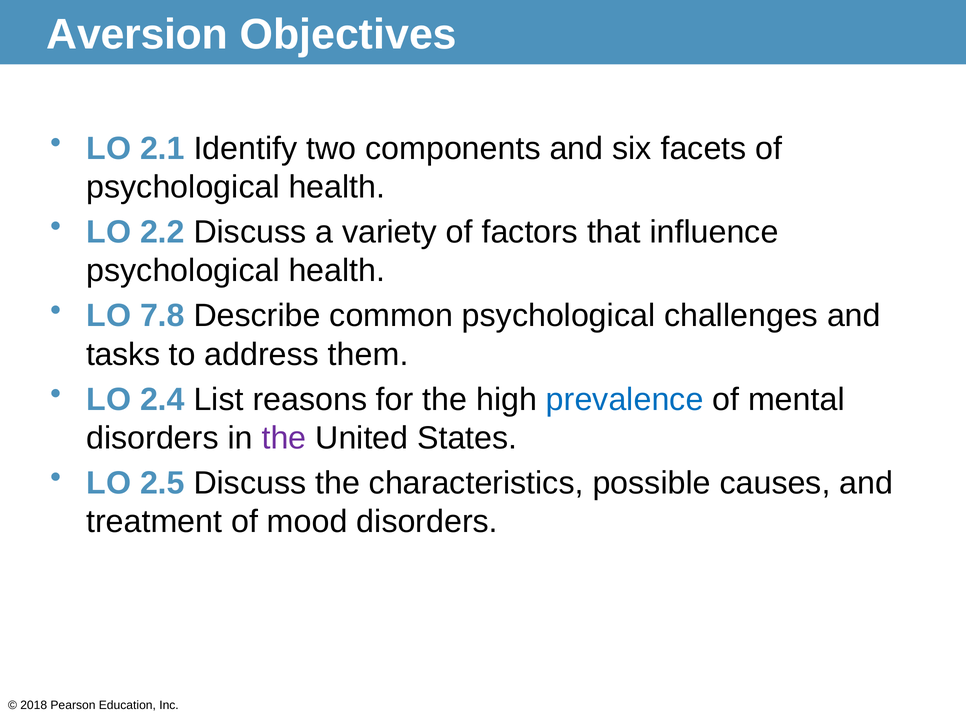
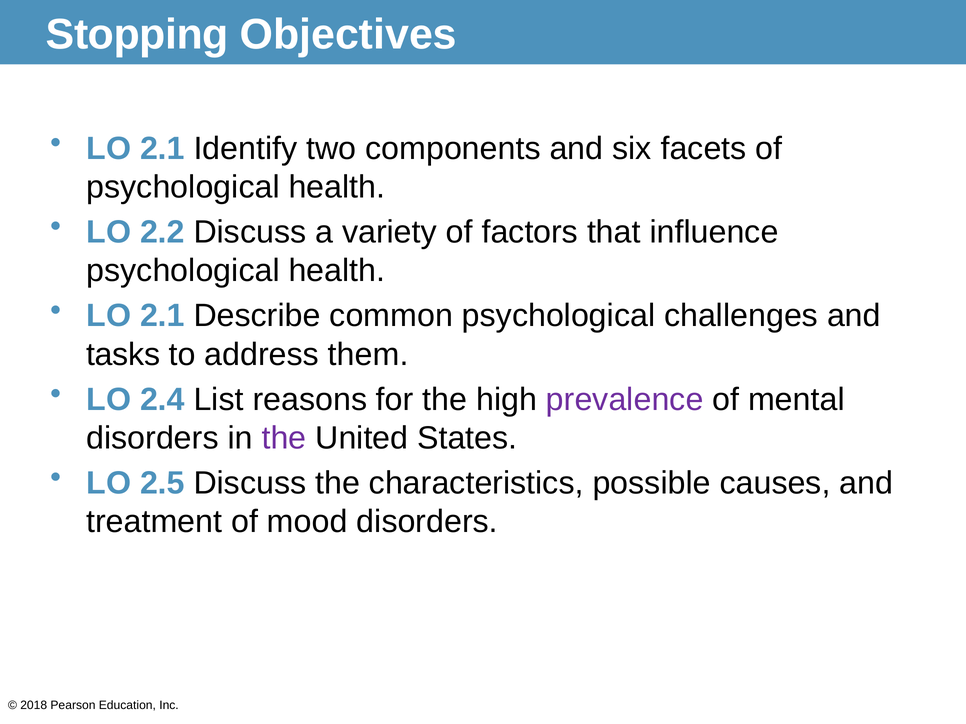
Aversion: Aversion -> Stopping
7.8 at (162, 316): 7.8 -> 2.1
prevalence colour: blue -> purple
